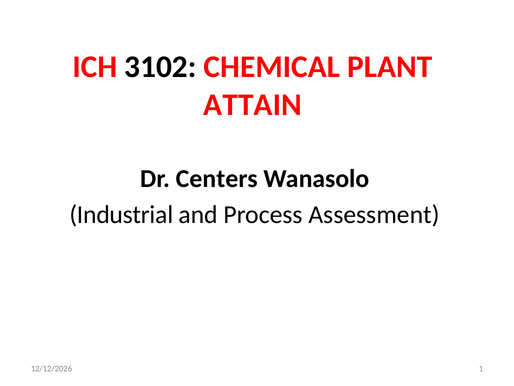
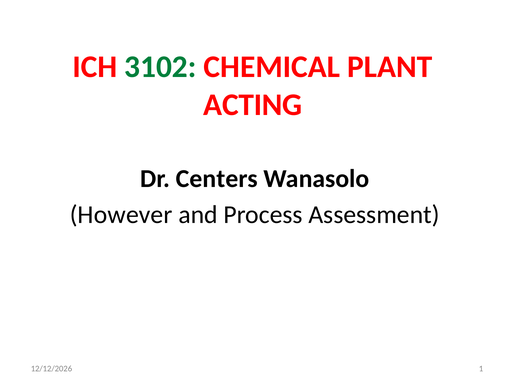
3102 colour: black -> green
ATTAIN: ATTAIN -> ACTING
Industrial: Industrial -> However
